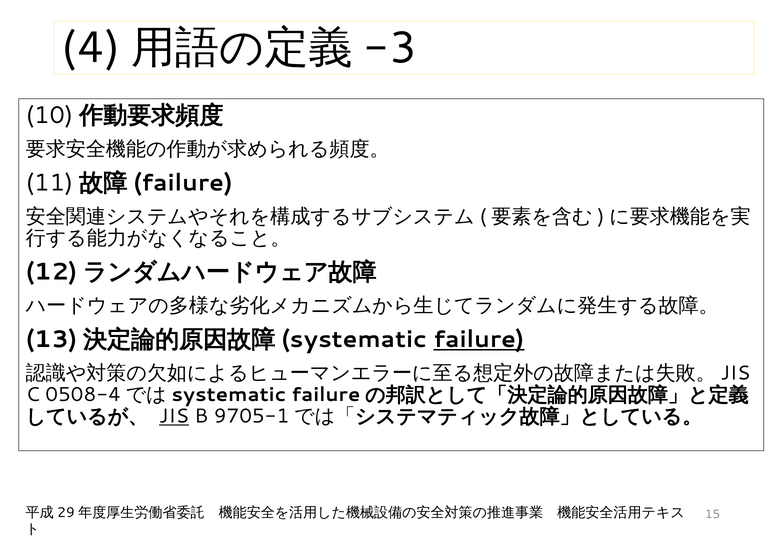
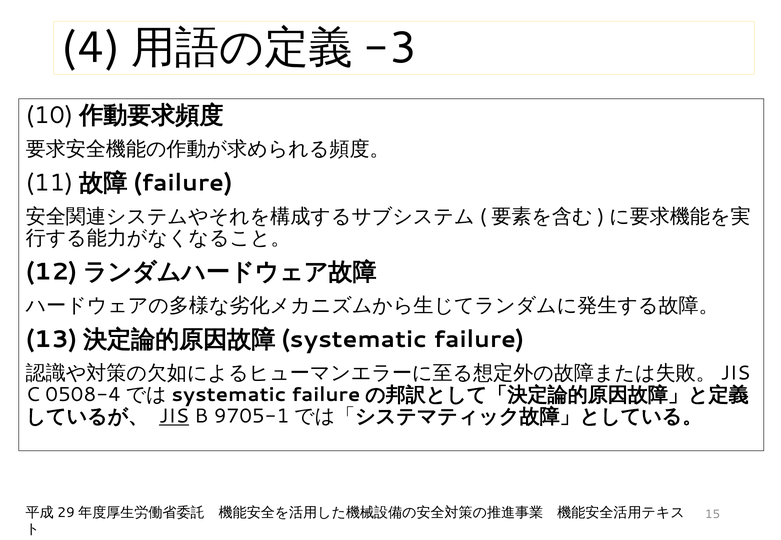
failure underline: present -> none
